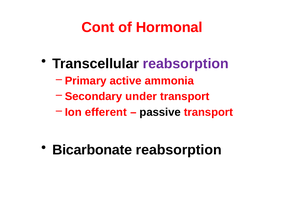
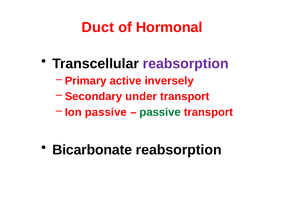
Cont: Cont -> Duct
ammonia: ammonia -> inversely
Ion efferent: efferent -> passive
passive at (160, 113) colour: black -> green
